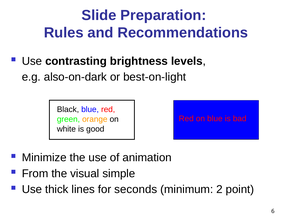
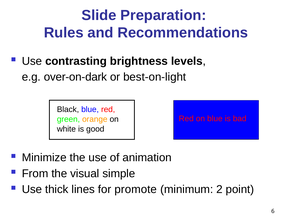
also-on-dark: also-on-dark -> over-on-dark
seconds: seconds -> promote
